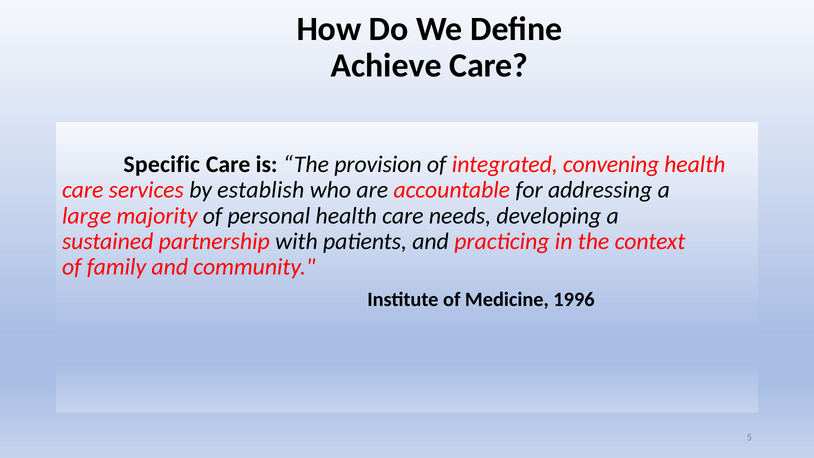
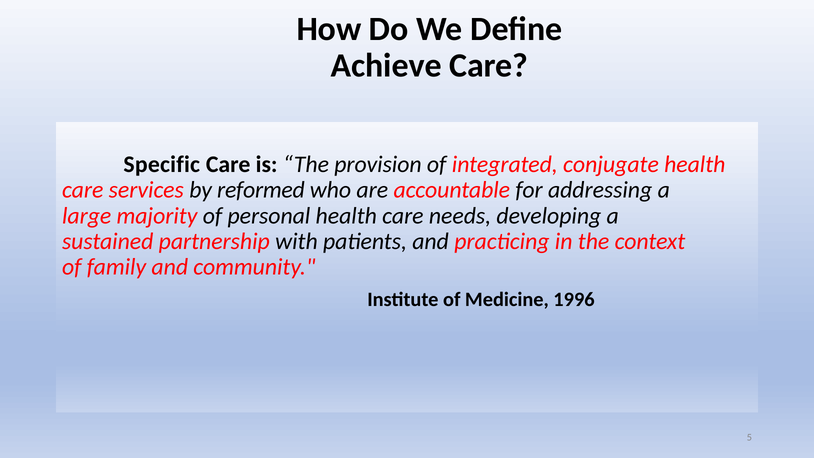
convening: convening -> conjugate
establish: establish -> reformed
